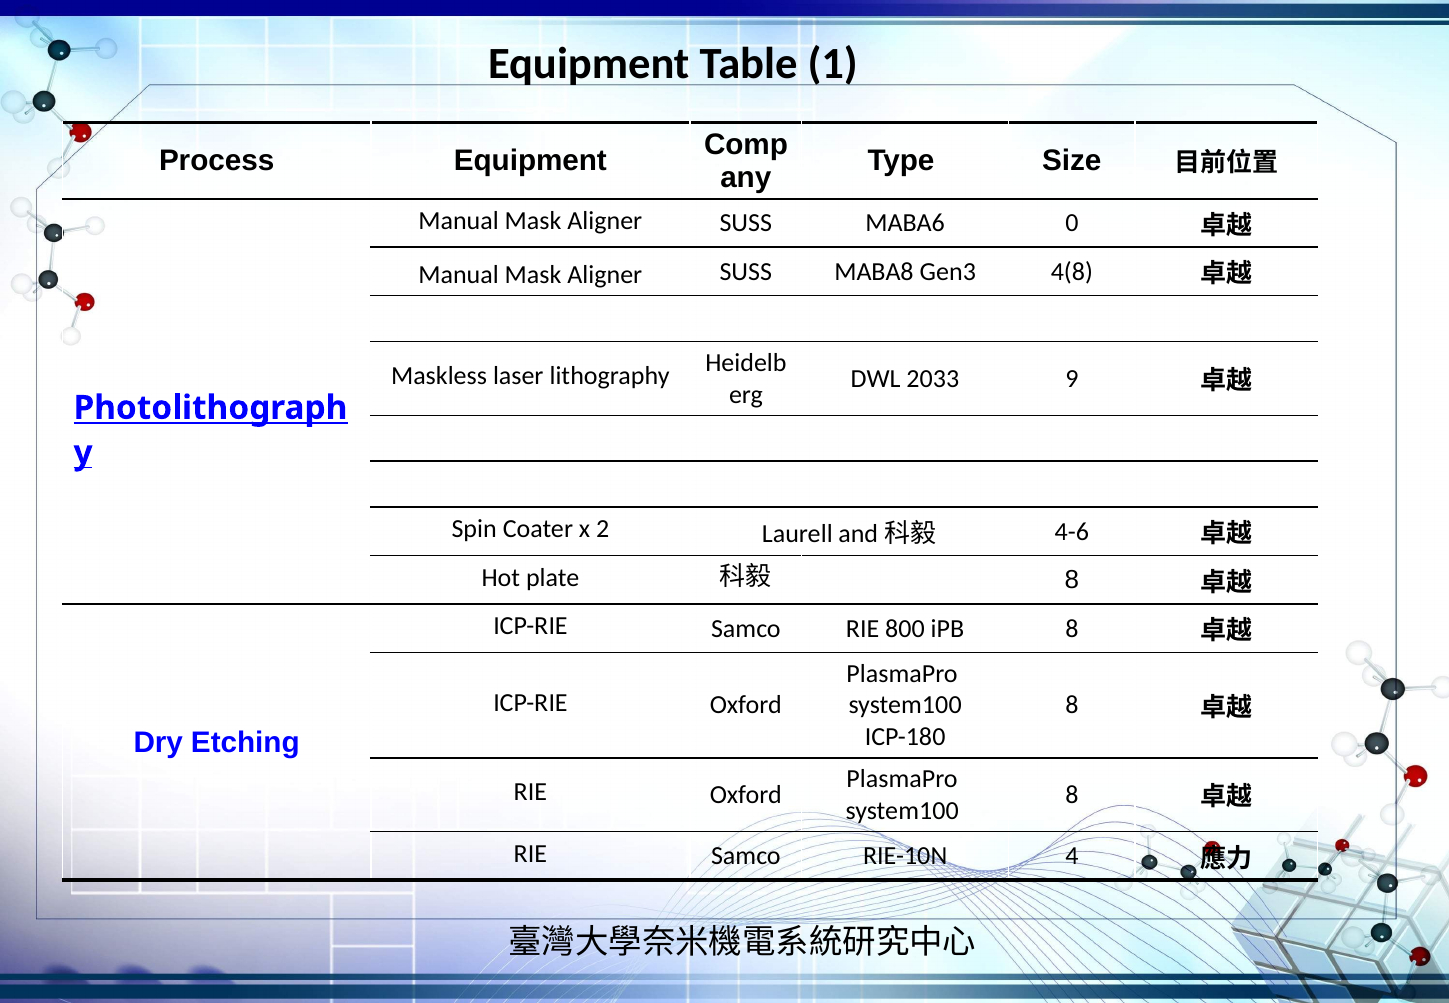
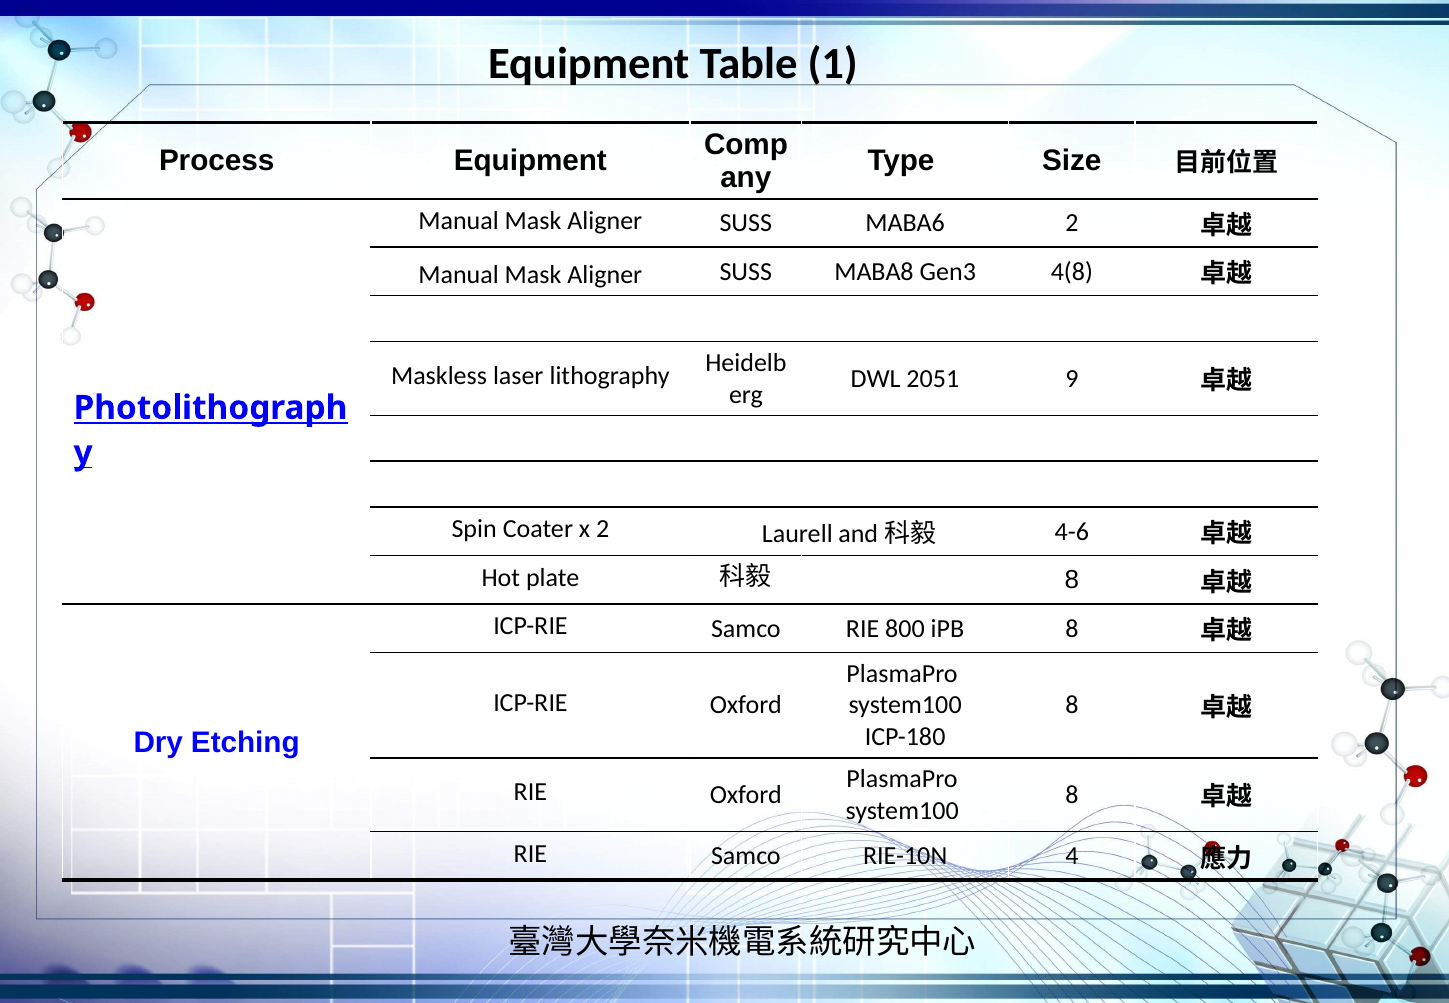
MABA6 0: 0 -> 2
2033: 2033 -> 2051
